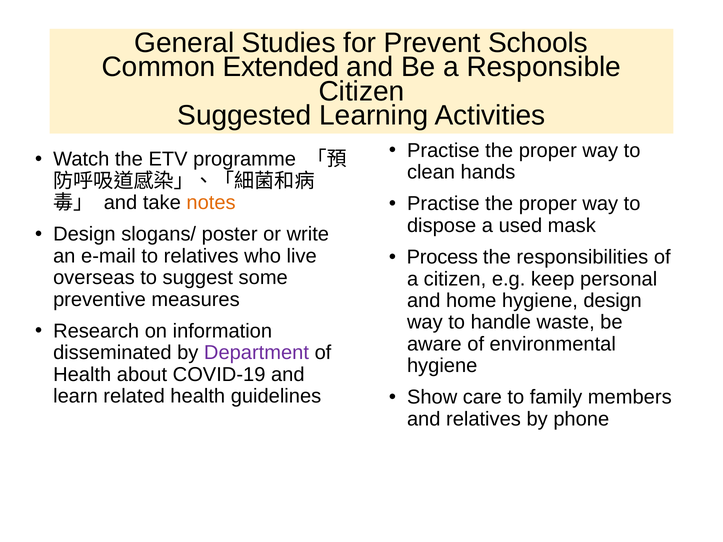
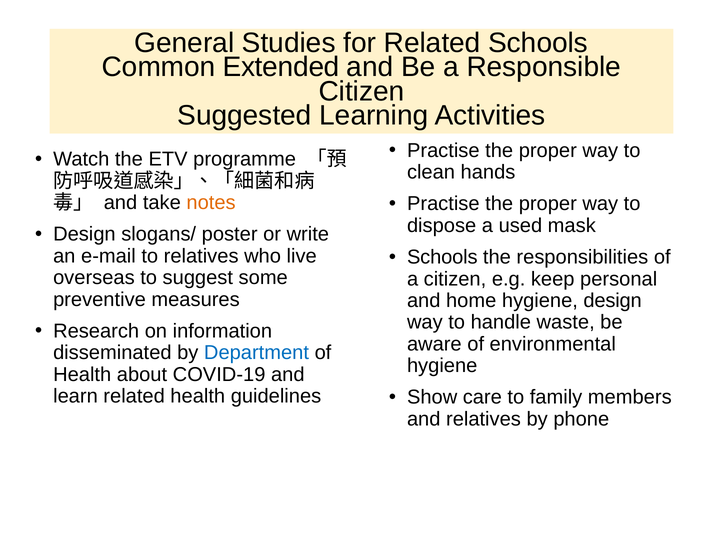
for Prevent: Prevent -> Related
Process at (442, 257): Process -> Schools
Department colour: purple -> blue
